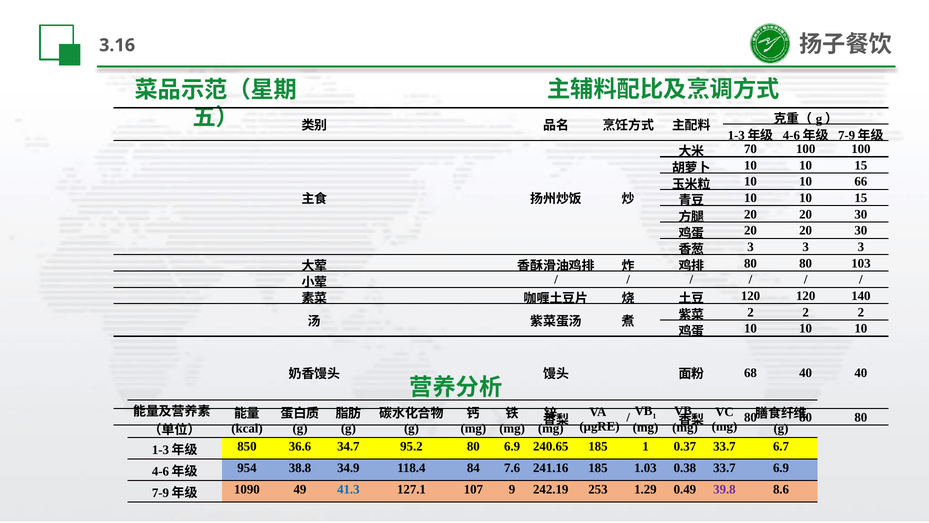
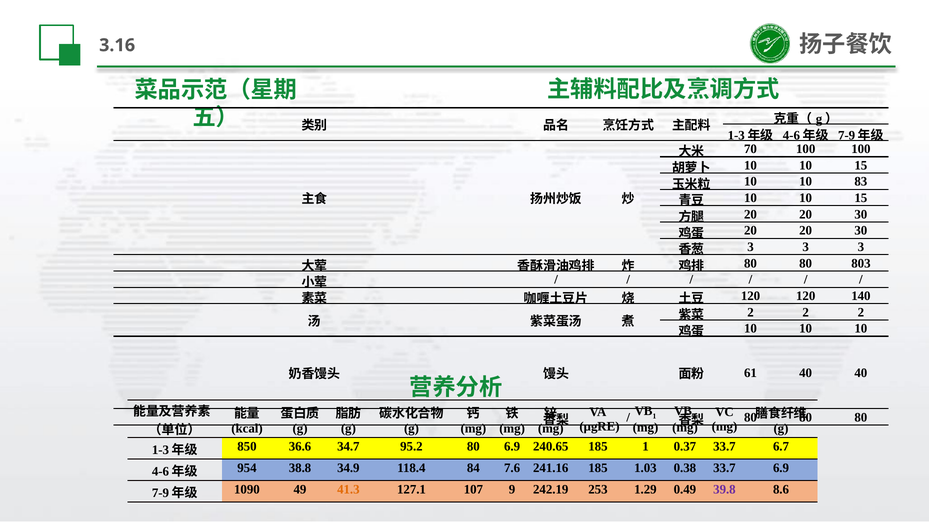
66: 66 -> 83
103: 103 -> 803
68: 68 -> 61
41.3 colour: blue -> orange
